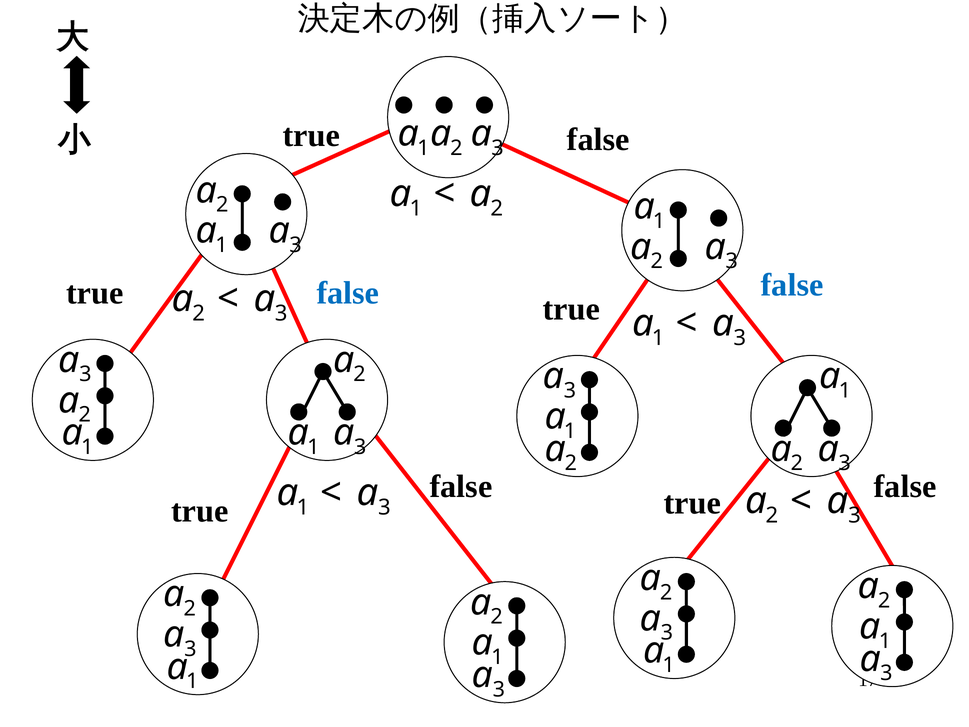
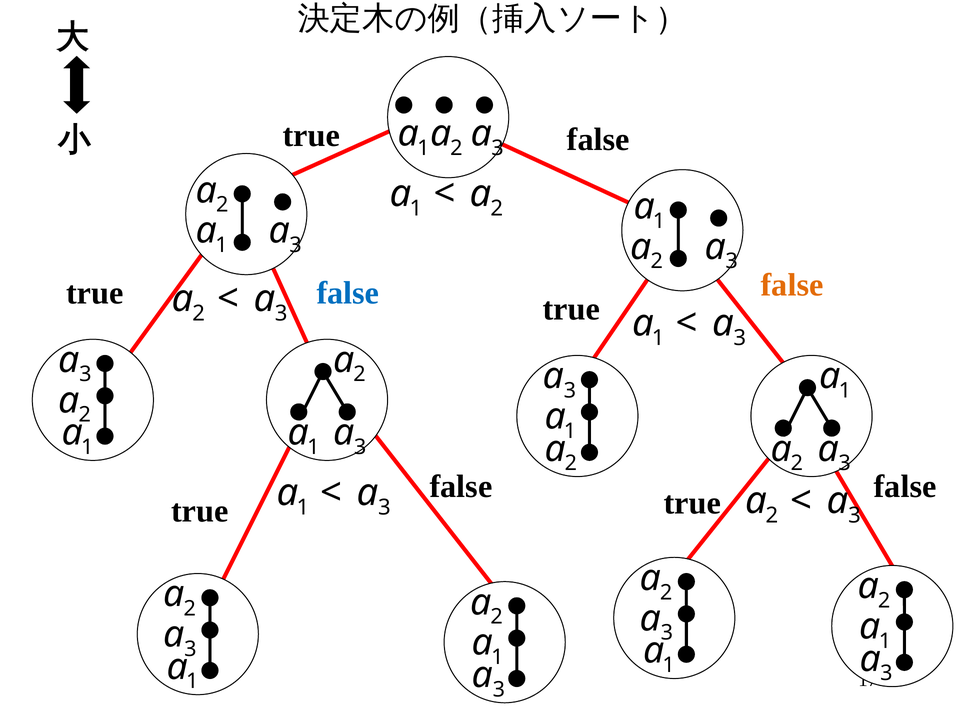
false at (792, 285) colour: blue -> orange
